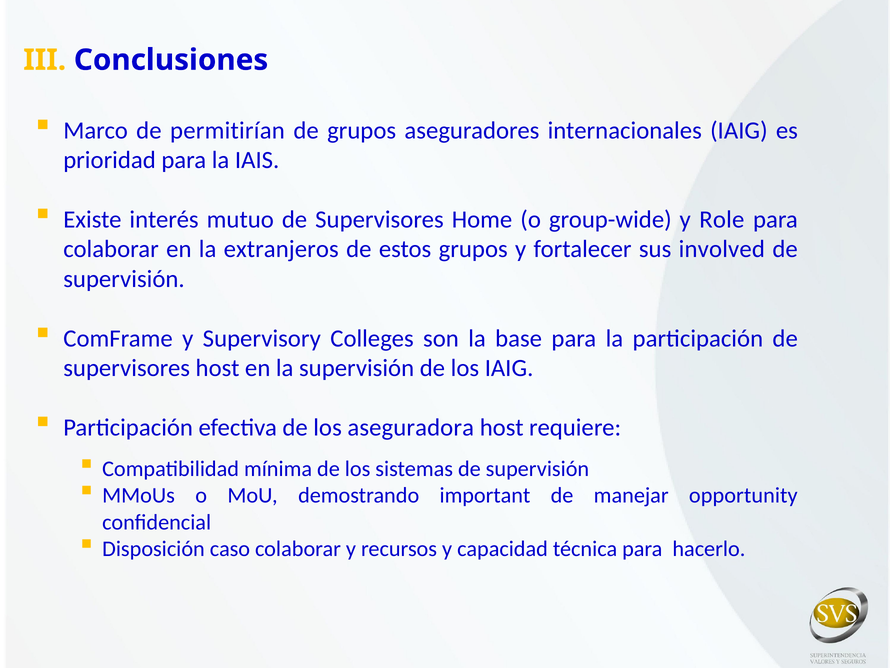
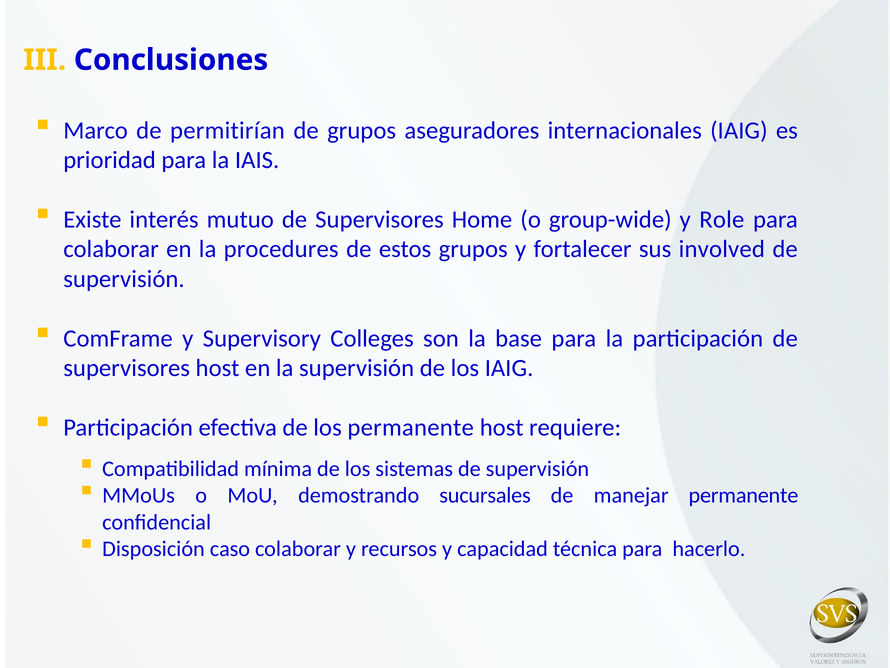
extranjeros: extranjeros -> procedures
los aseguradora: aseguradora -> permanente
important: important -> sucursales
manejar opportunity: opportunity -> permanente
